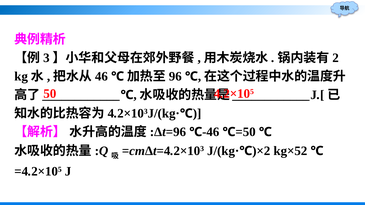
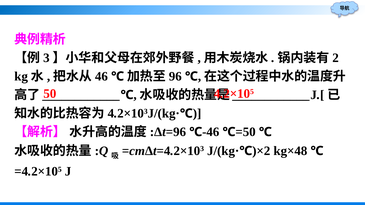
kg×52: kg×52 -> kg×48
